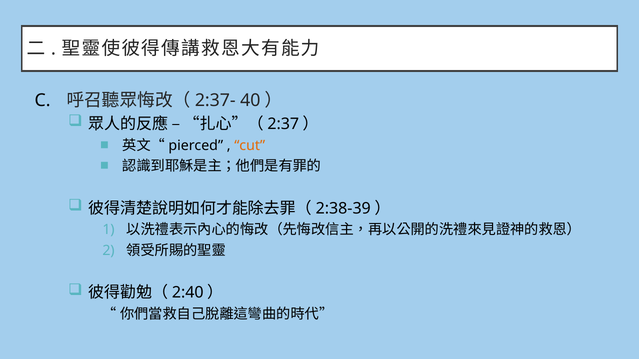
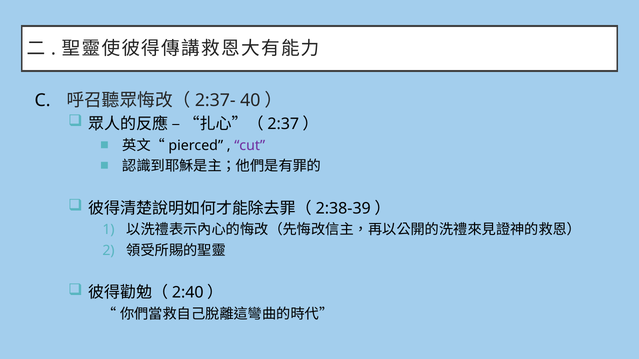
cut colour: orange -> purple
